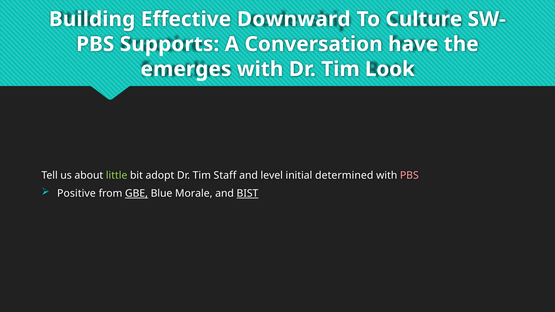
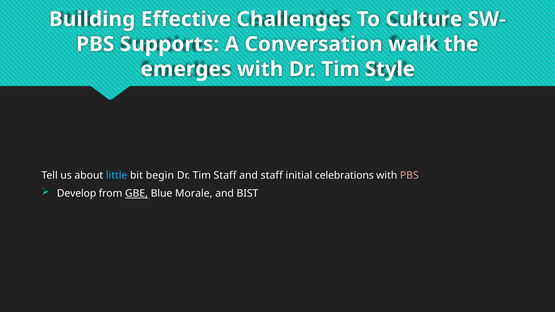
Downward: Downward -> Challenges
have: have -> walk
Look: Look -> Style
little colour: light green -> light blue
adopt: adopt -> begin
and level: level -> staff
determined: determined -> celebrations
Positive: Positive -> Develop
BIST underline: present -> none
